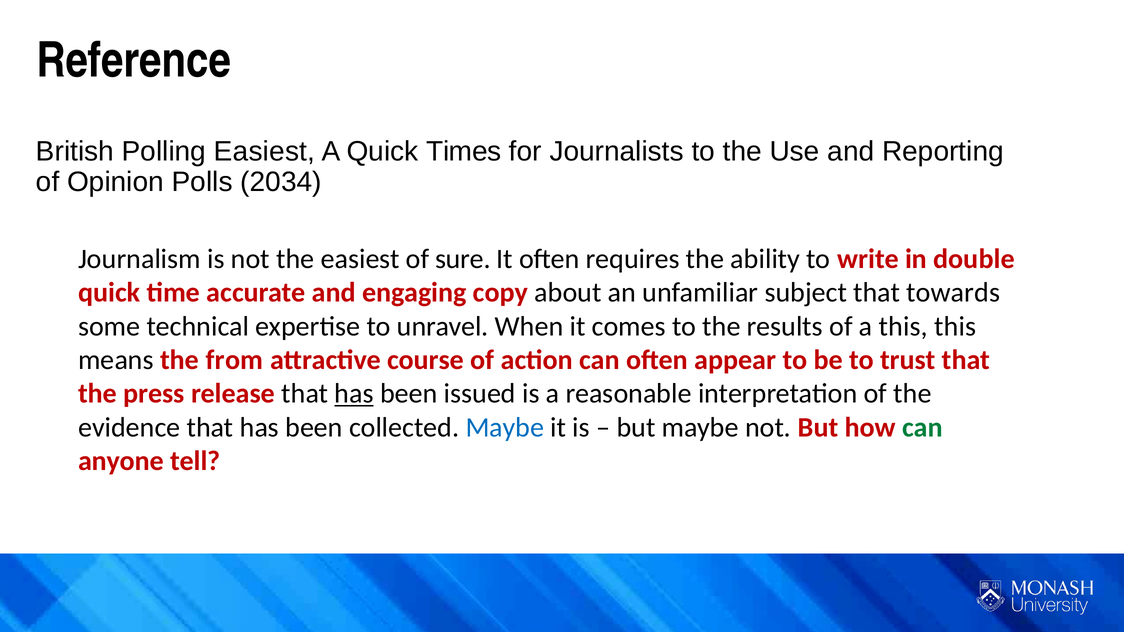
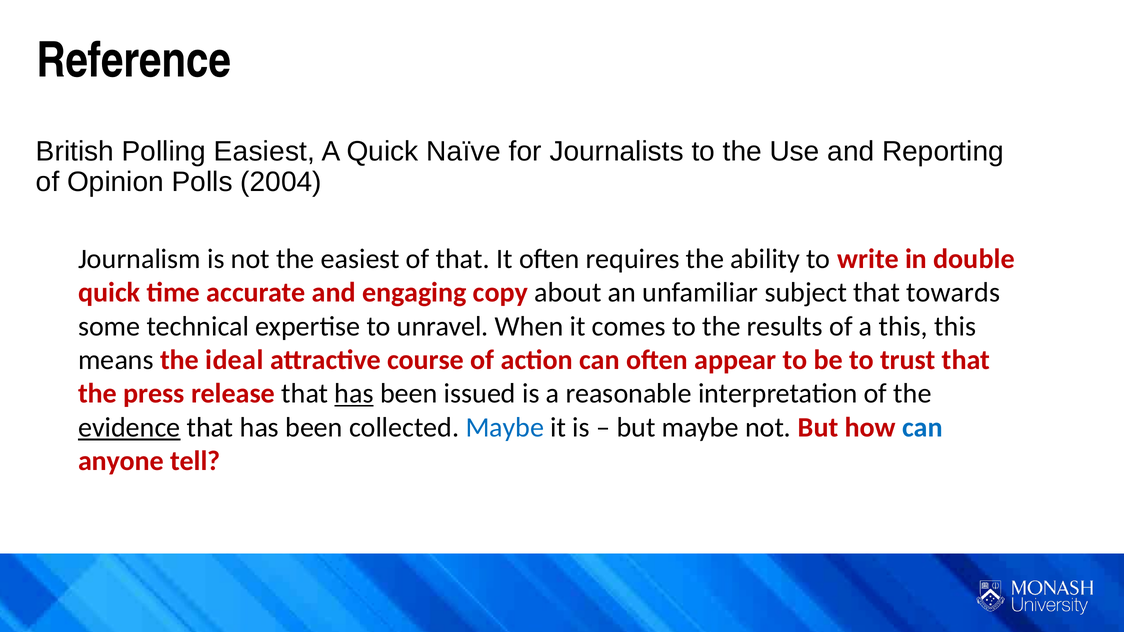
Times: Times -> Naïve
2034: 2034 -> 2004
of sure: sure -> that
from: from -> ideal
evidence underline: none -> present
can at (922, 428) colour: green -> blue
